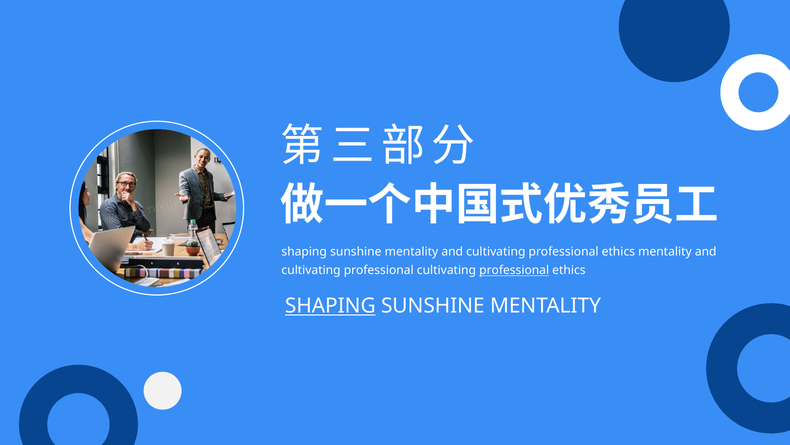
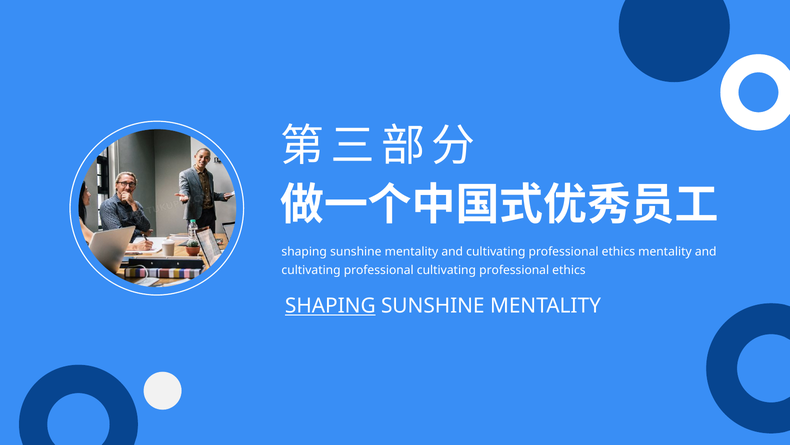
professional at (514, 270) underline: present -> none
